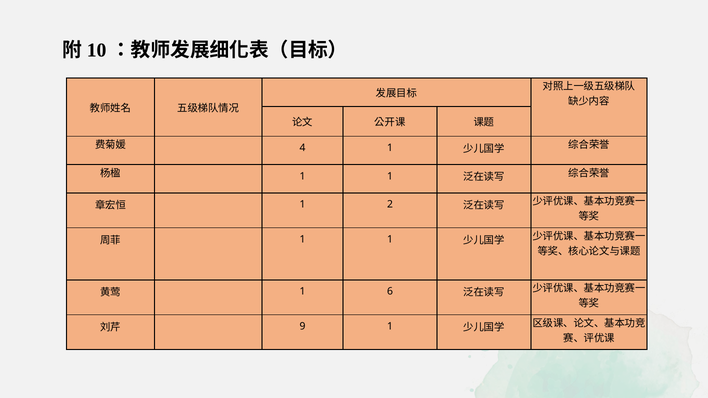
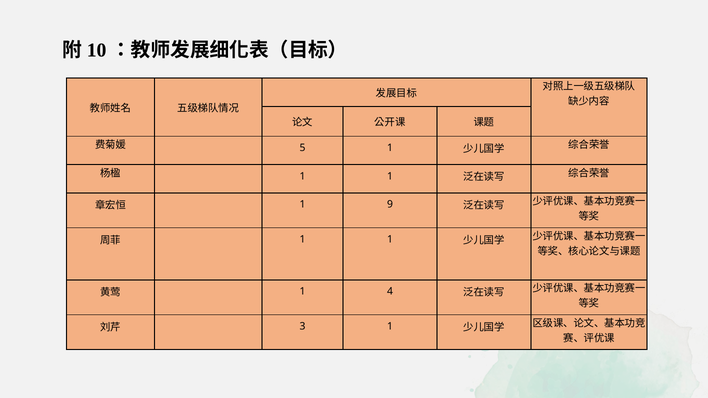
4: 4 -> 5
2: 2 -> 9
6: 6 -> 4
9: 9 -> 3
